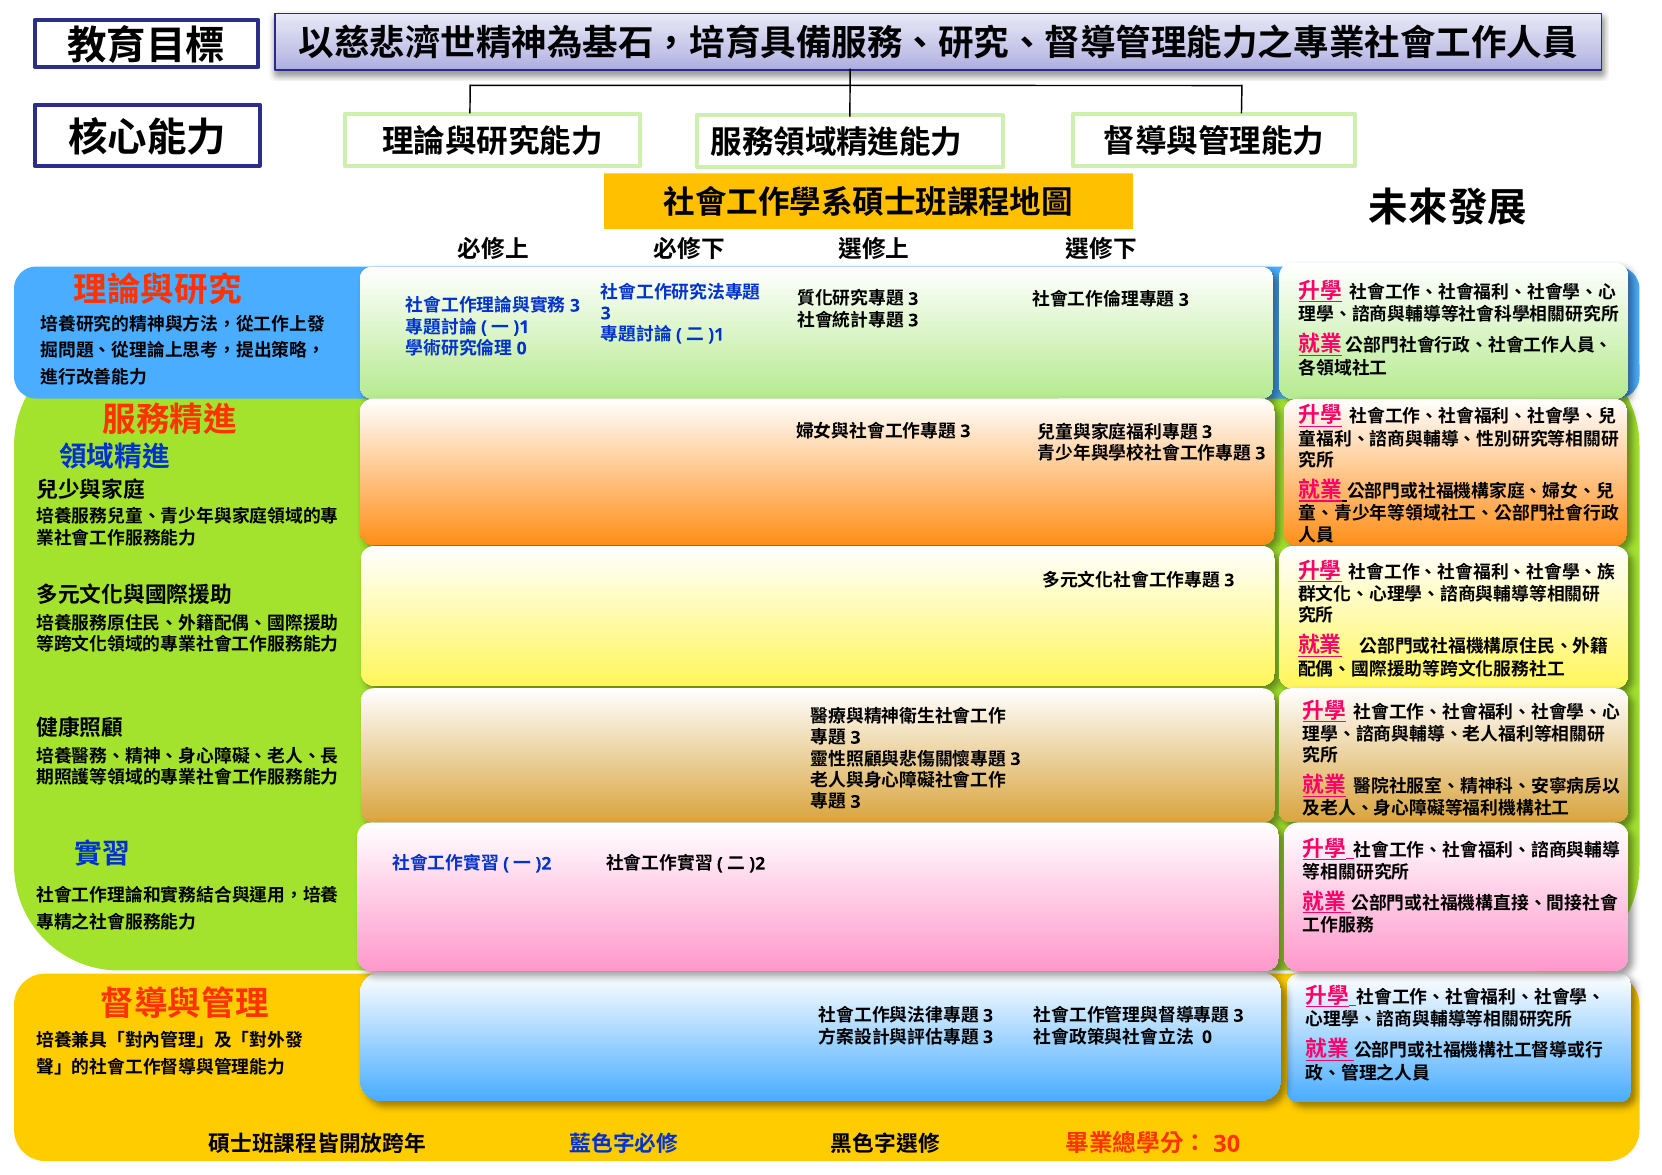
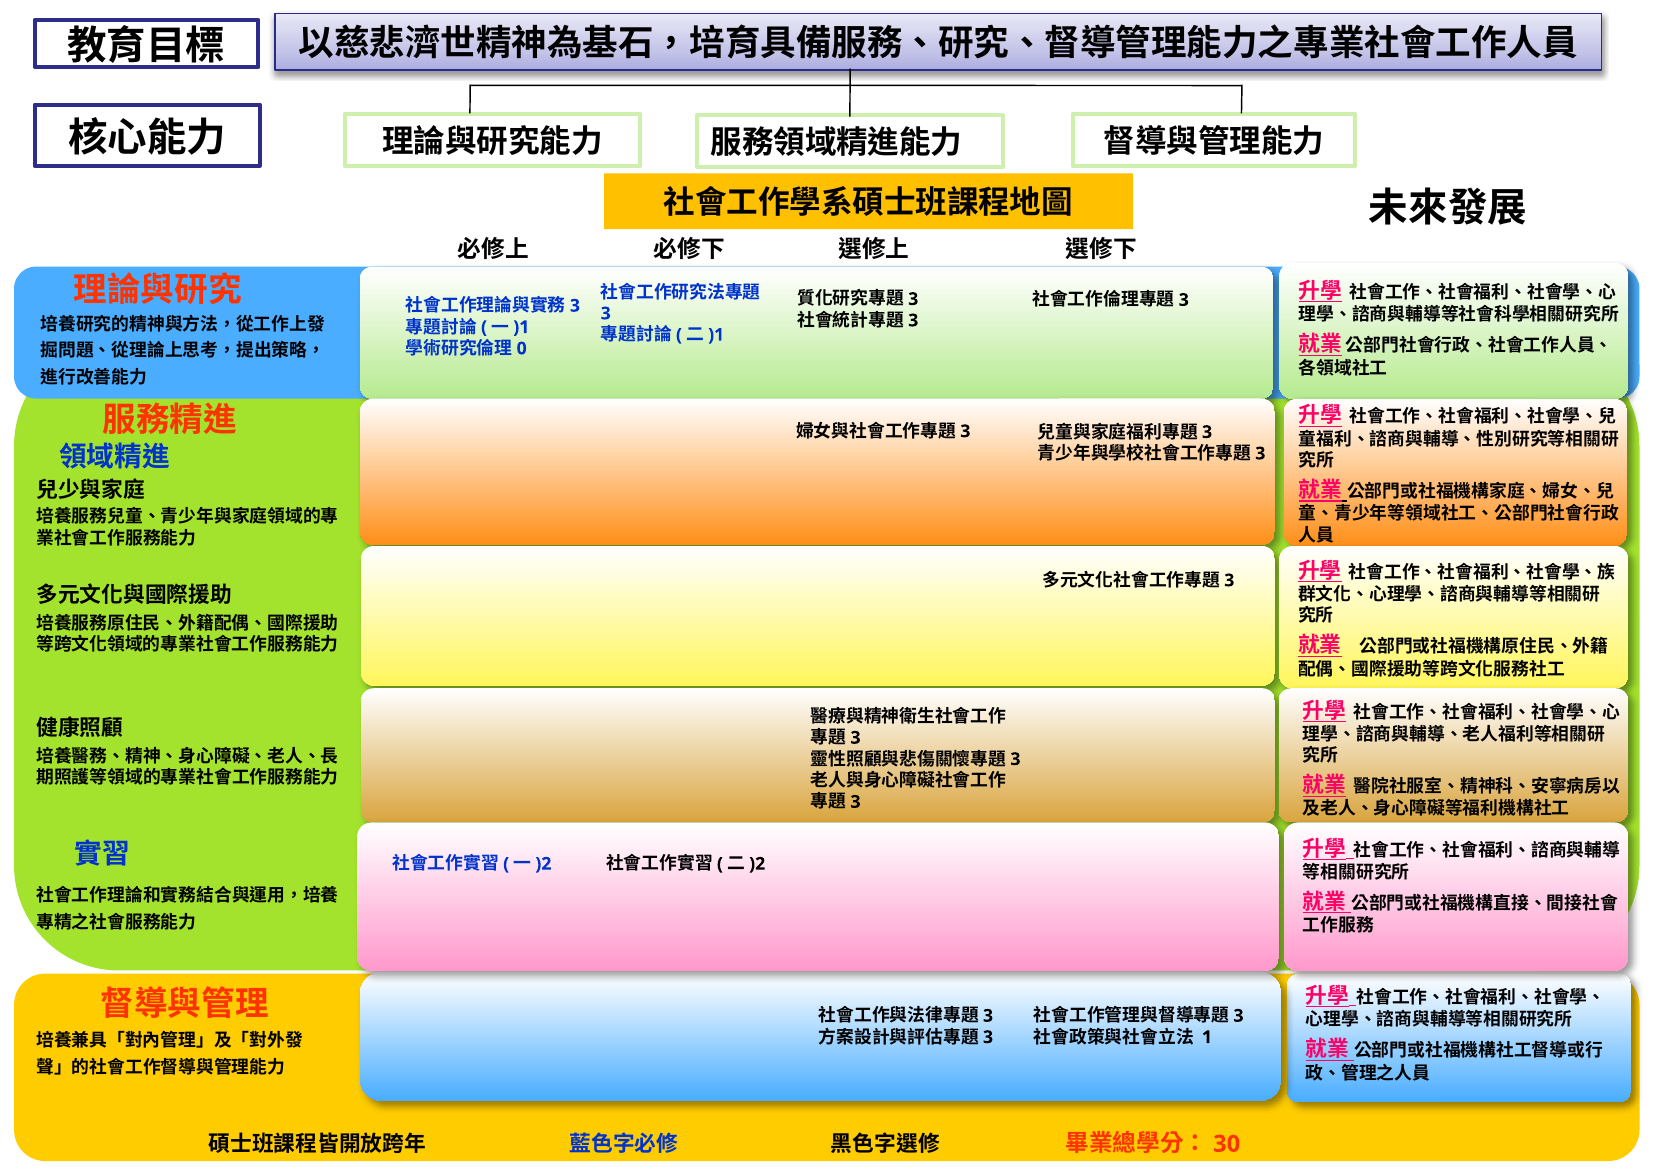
0: 0 -> 1
